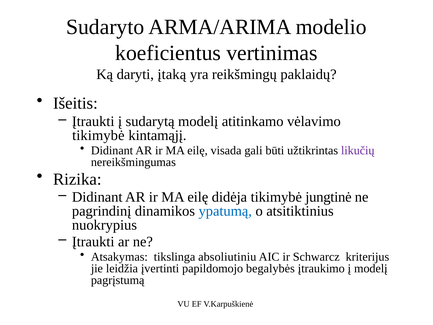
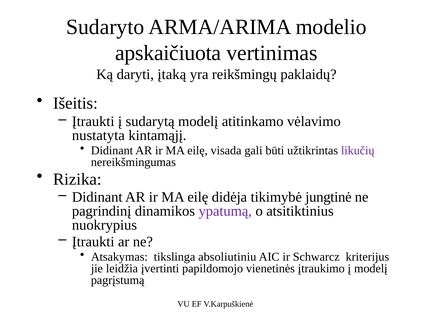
koeficientus: koeficientus -> apskaičiuota
tikimybė at (98, 135): tikimybė -> nustatyta
ypatumą colour: blue -> purple
begalybės: begalybės -> vienetinės
